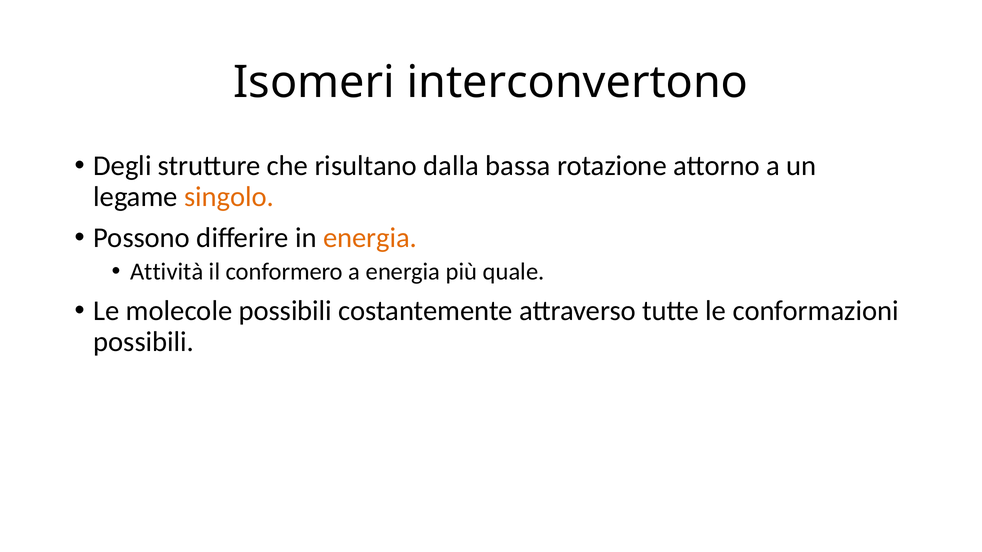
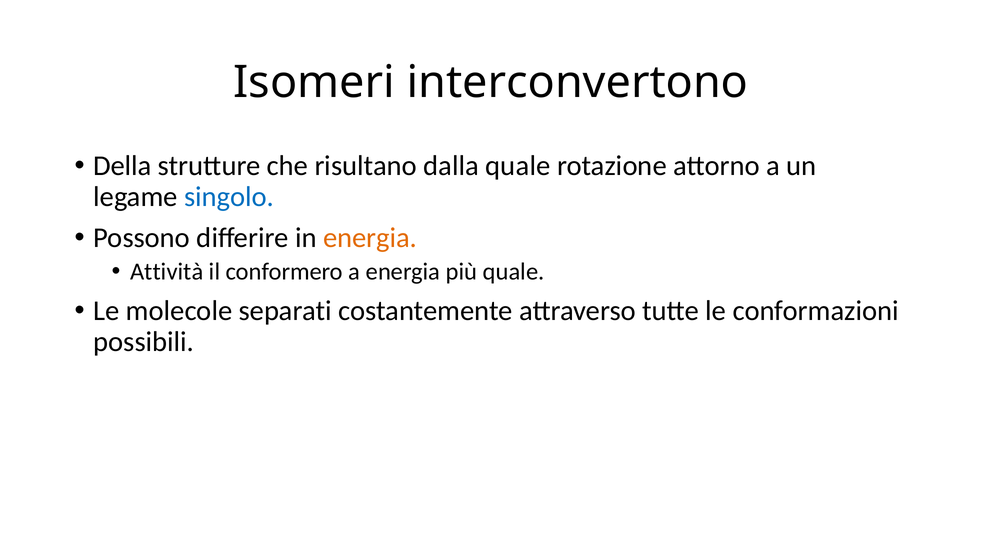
Degli: Degli -> Della
dalla bassa: bassa -> quale
singolo colour: orange -> blue
molecole possibili: possibili -> separati
